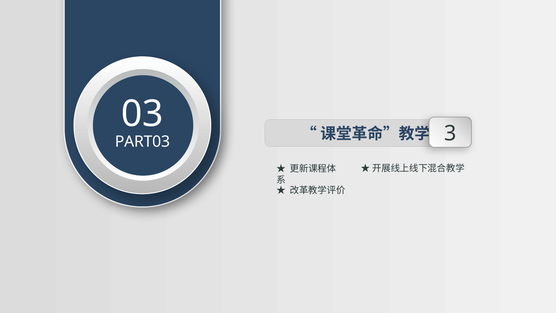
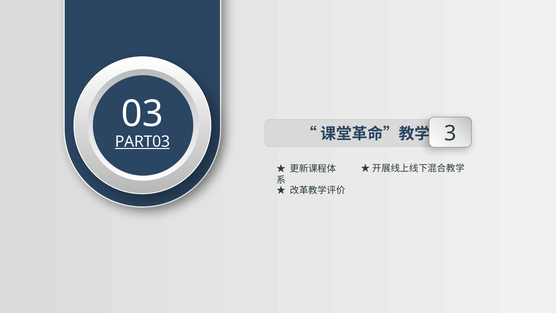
PART03 underline: none -> present
